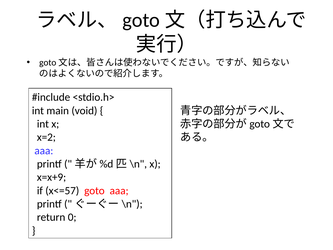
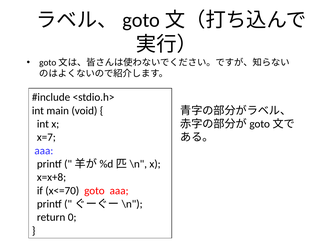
x=2: x=2 -> x=7
x=x+9: x=x+9 -> x=x+8
x<=57: x<=57 -> x<=70
